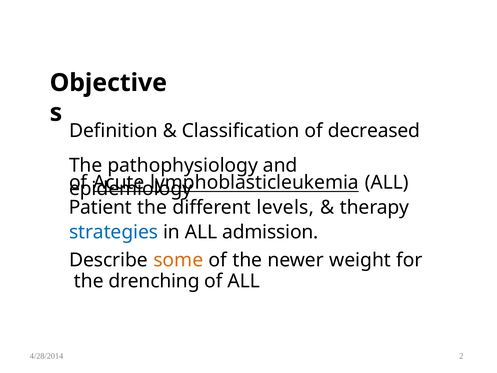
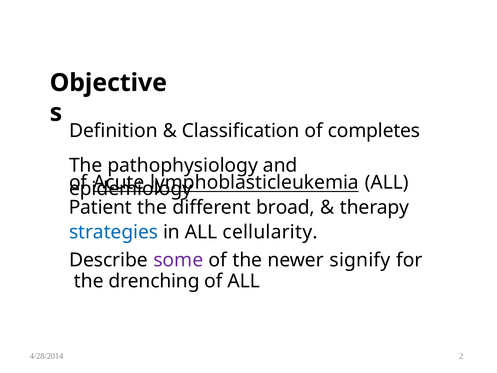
decreased: decreased -> completes
levels: levels -> broad
admission: admission -> cellularity
some colour: orange -> purple
weight: weight -> signify
